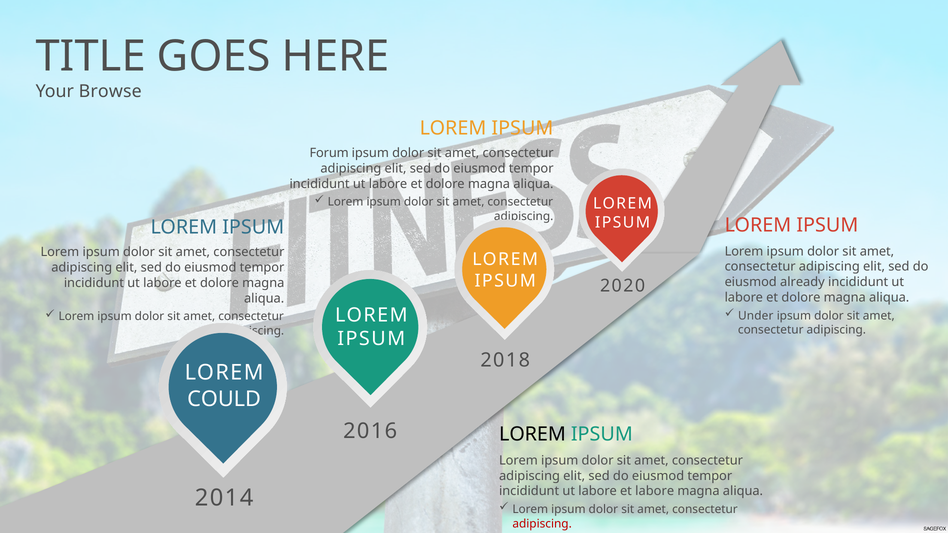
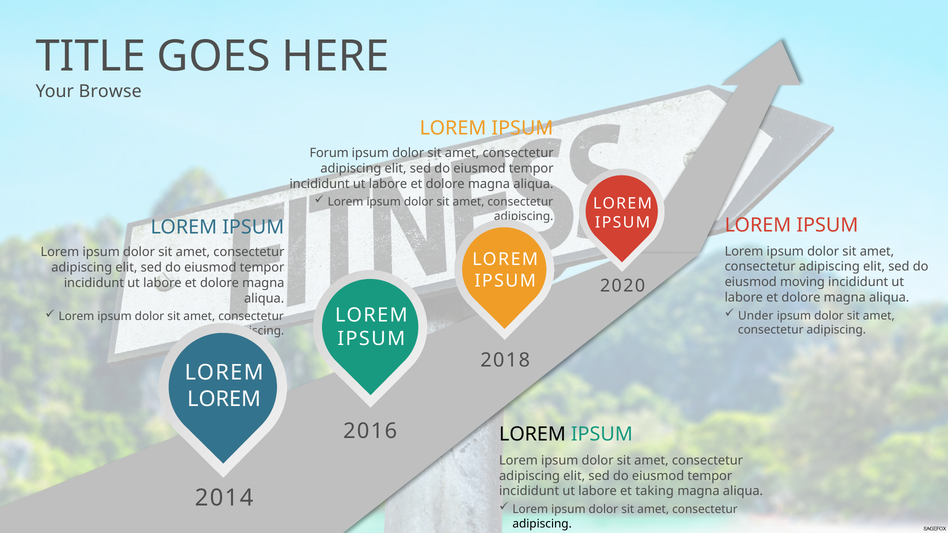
already: already -> moving
COULD at (224, 399): COULD -> LOREM
et labore: labore -> taking
adipiscing at (542, 524) colour: red -> black
